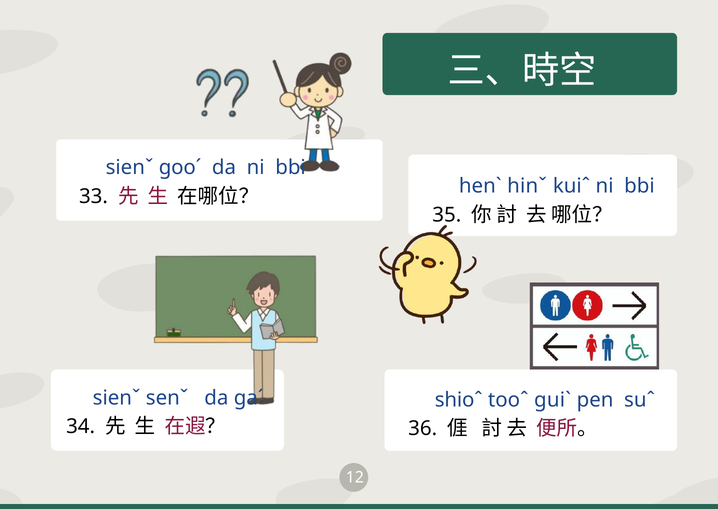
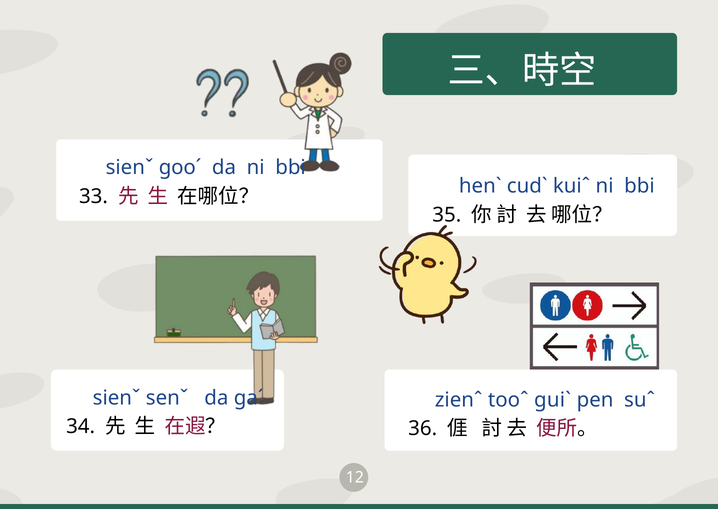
hinˇ: hinˇ -> cudˋ
shioˆ: shioˆ -> zienˆ
